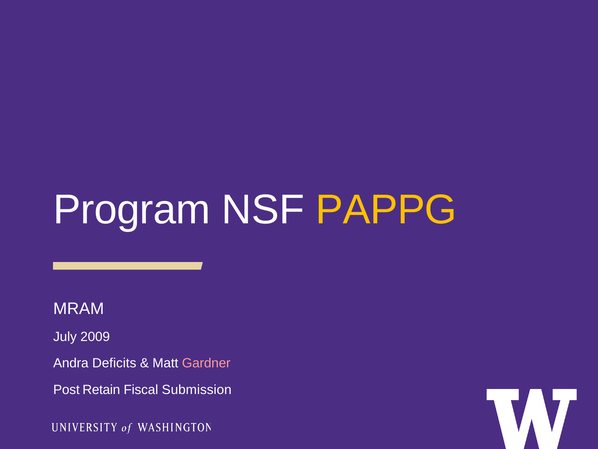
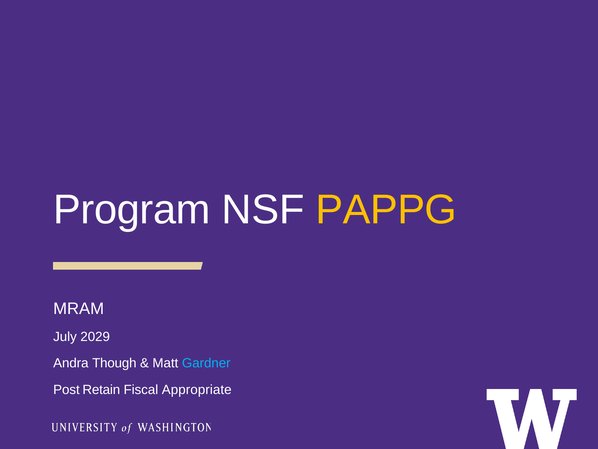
2009: 2009 -> 2029
Deficits: Deficits -> Though
Gardner colour: pink -> light blue
Submission: Submission -> Appropriate
